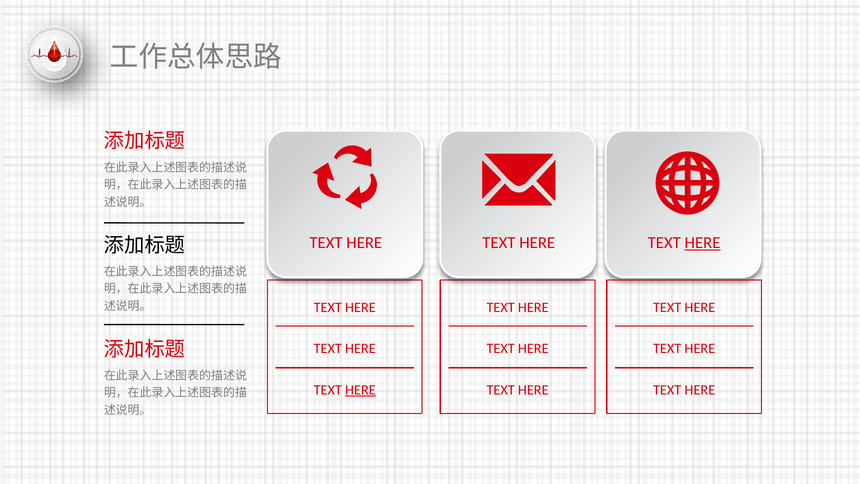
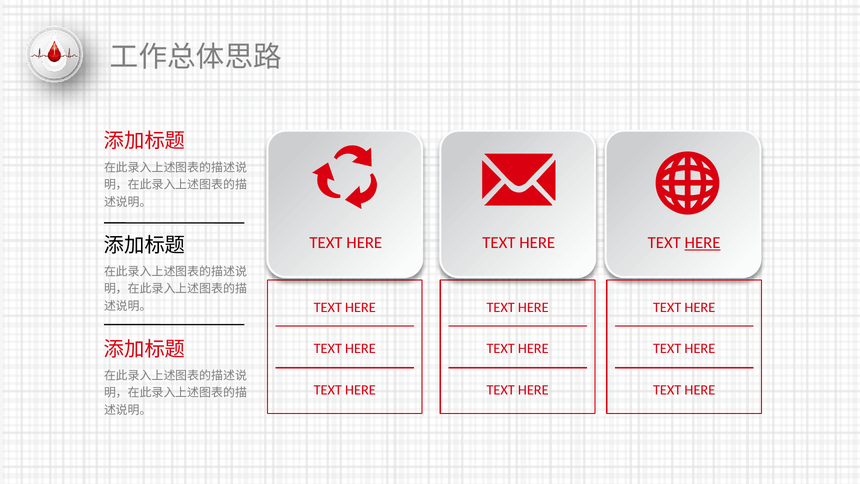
HERE at (360, 390) underline: present -> none
